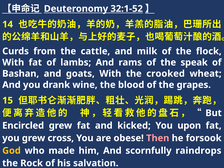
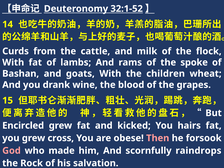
speak: speak -> spoke
crooked: crooked -> children
upon: upon -> hairs
God colour: yellow -> pink
